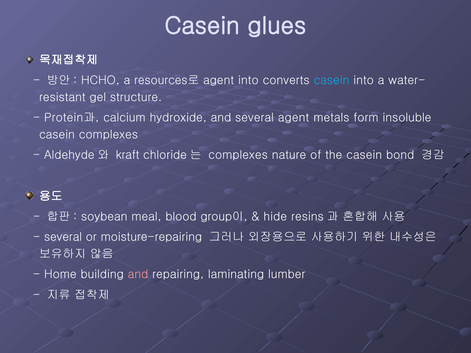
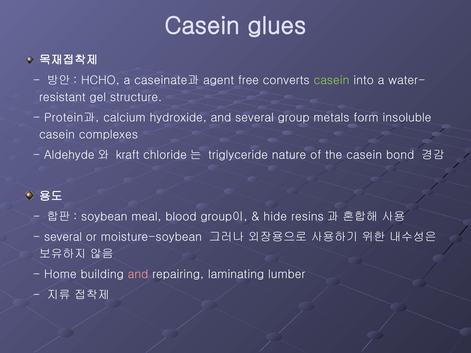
resources로: resources로 -> caseinate과
agent into: into -> free
casein at (331, 80) colour: light blue -> light green
several agent: agent -> group
complexes at (238, 155): complexes -> triglyceride
moisture-repairing: moisture-repairing -> moisture-soybean
